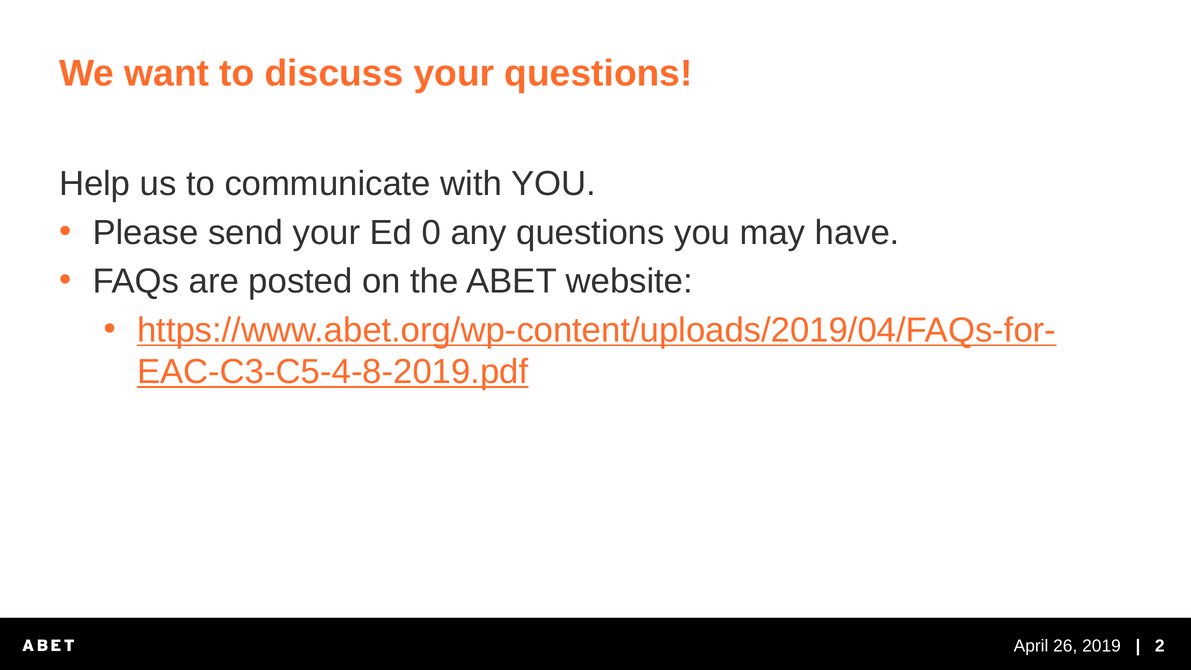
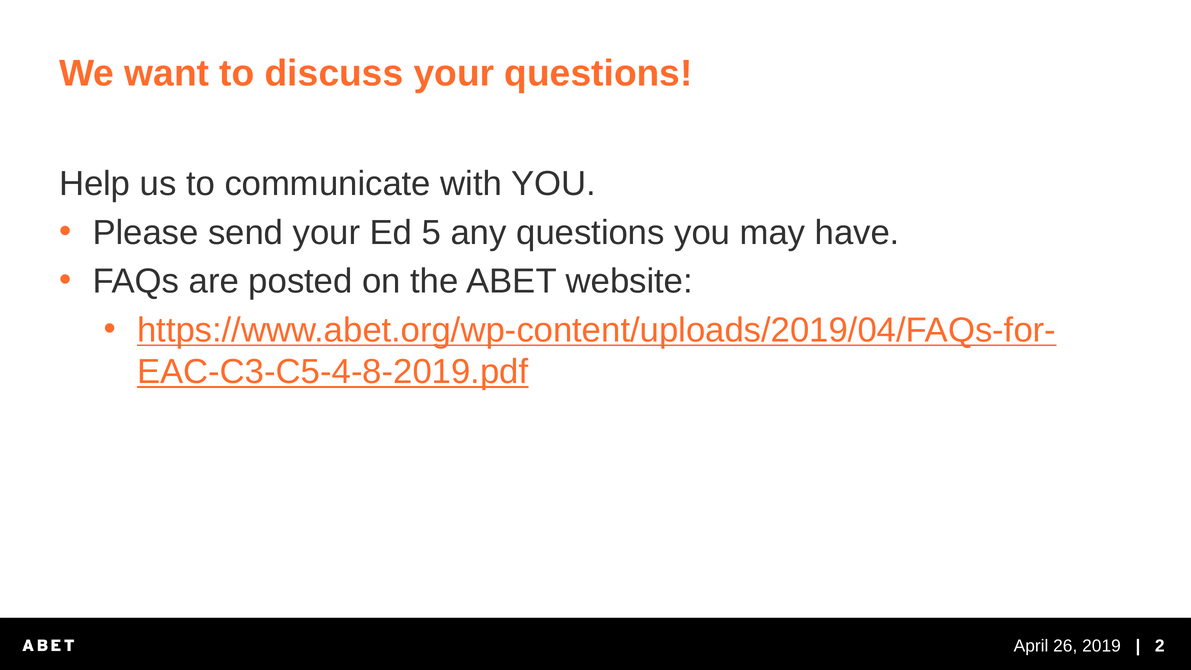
0: 0 -> 5
